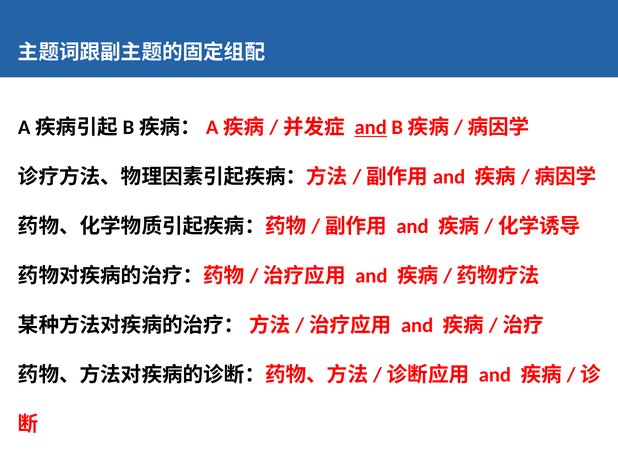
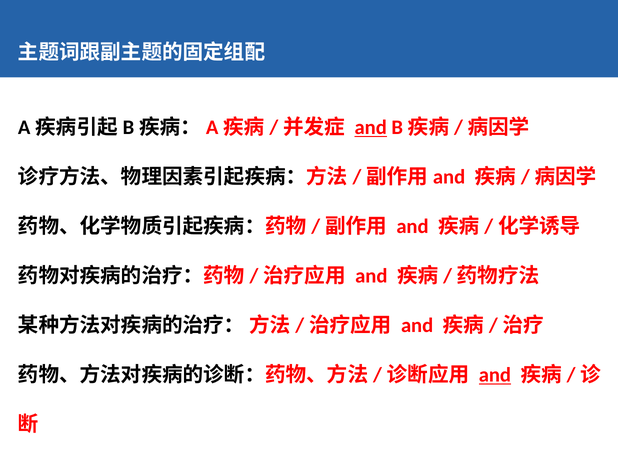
and at (495, 375) underline: none -> present
